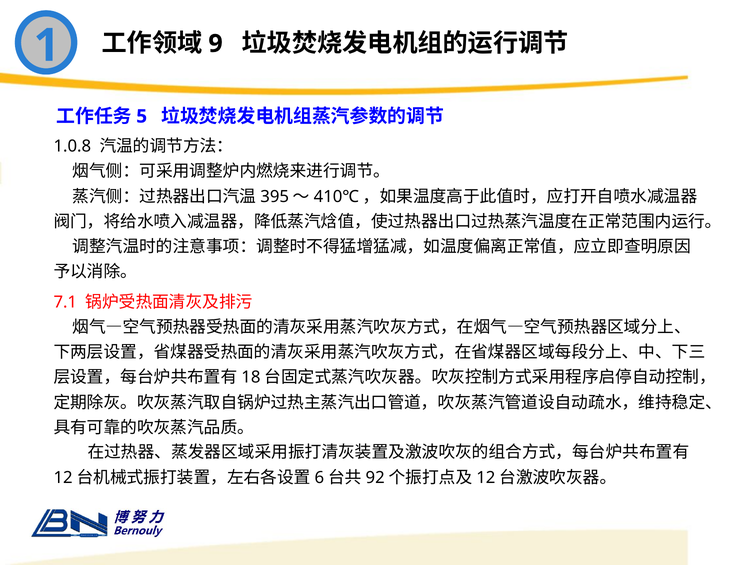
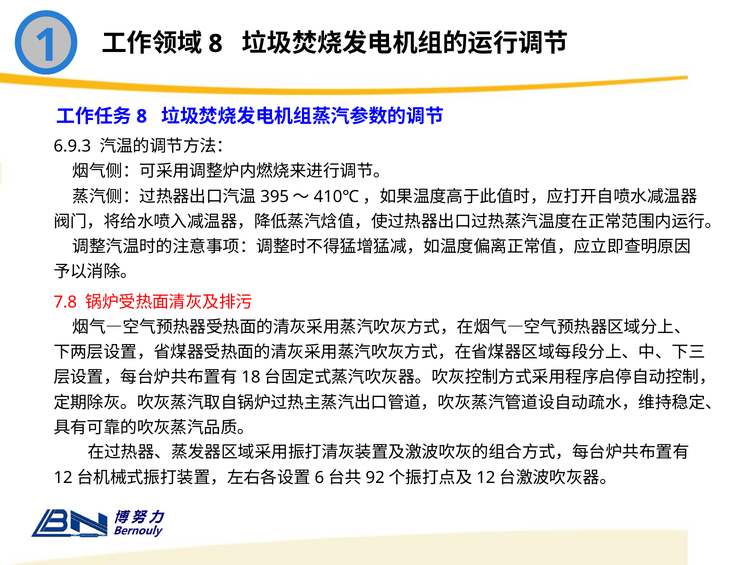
9 at (216, 44): 9 -> 8
5 at (142, 116): 5 -> 8
1.0.8: 1.0.8 -> 6.9.3
7.1: 7.1 -> 7.8
